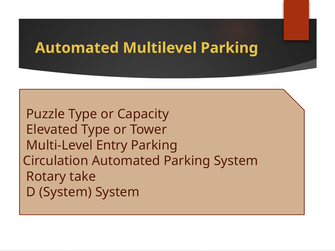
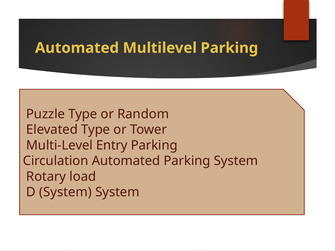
Capacity: Capacity -> Random
take: take -> load
